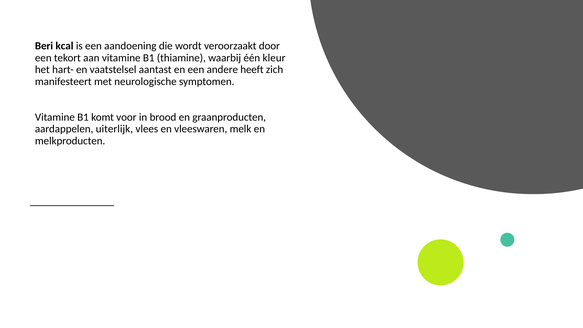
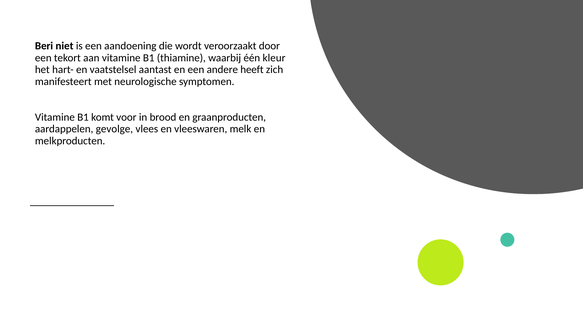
kcal: kcal -> niet
uiterlijk: uiterlijk -> gevolge
